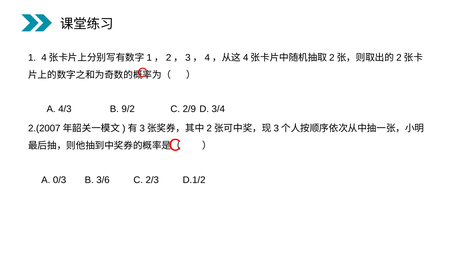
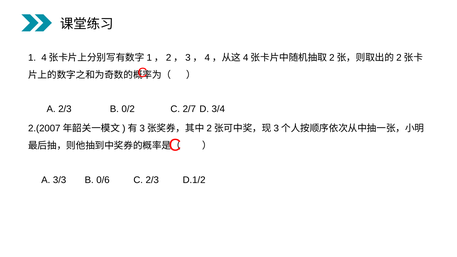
A 4/3: 4/3 -> 2/3
9/2: 9/2 -> 0/2
2/9: 2/9 -> 2/7
0/3: 0/3 -> 3/3
3/6: 3/6 -> 0/6
